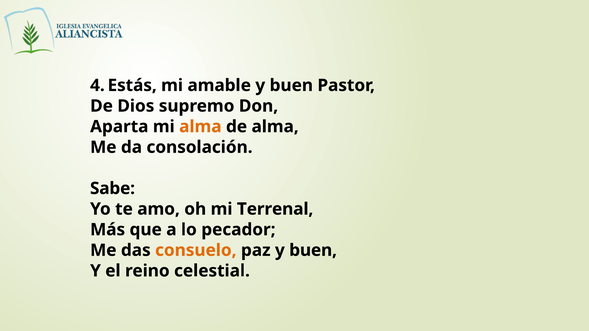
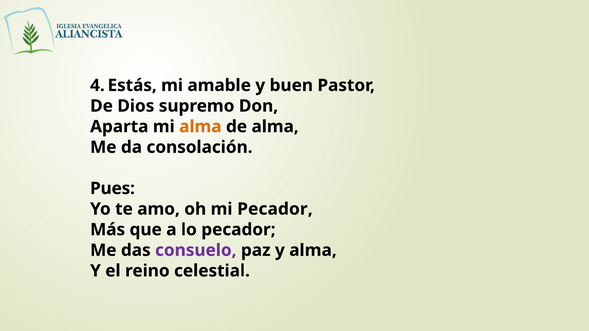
Sabe: Sabe -> Pues
mi Terrenal: Terrenal -> Pecador
consuelo colour: orange -> purple
paz y buen: buen -> alma
